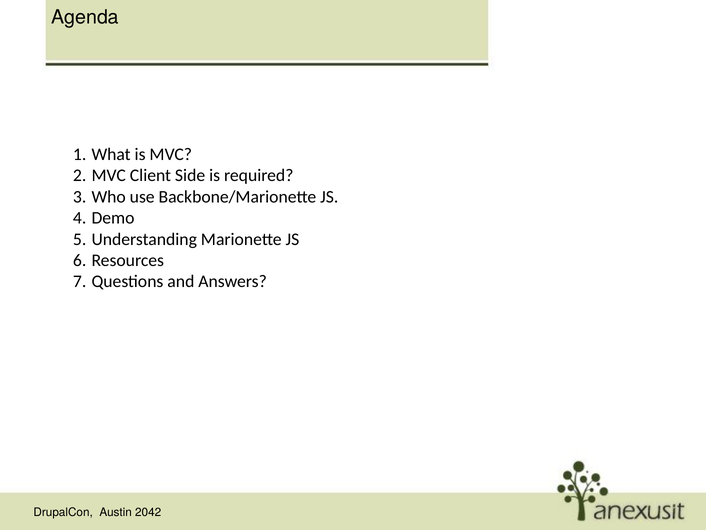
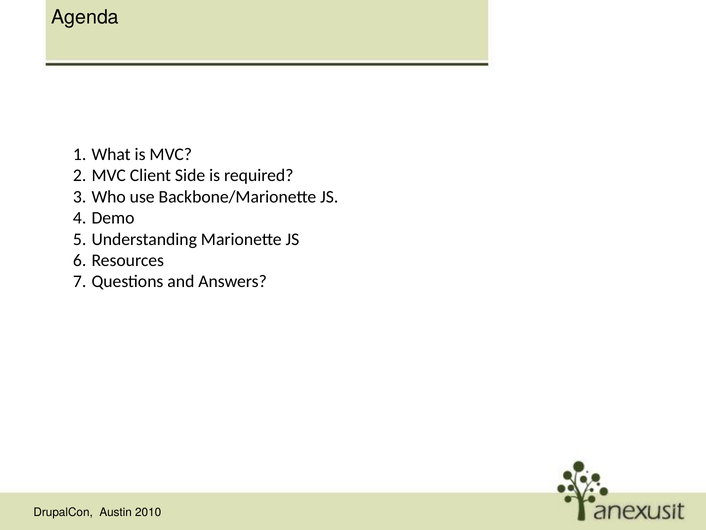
2042: 2042 -> 2010
